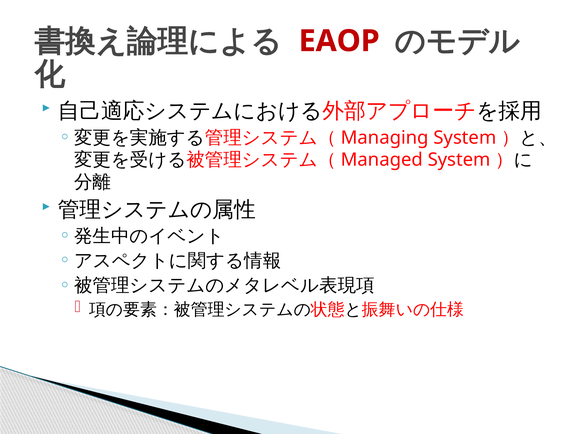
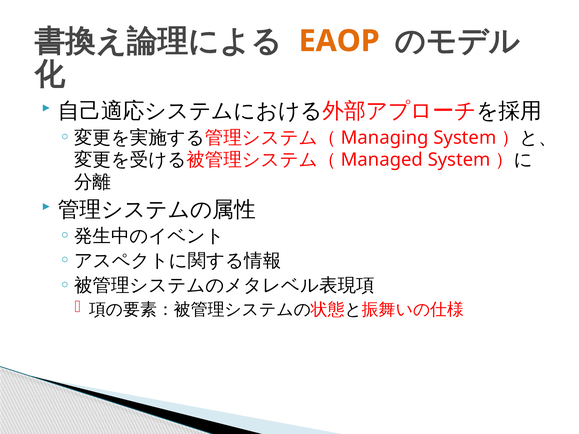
EAOP colour: red -> orange
